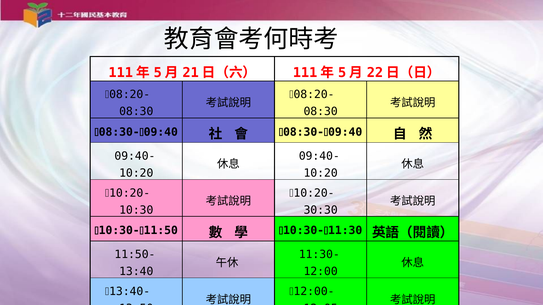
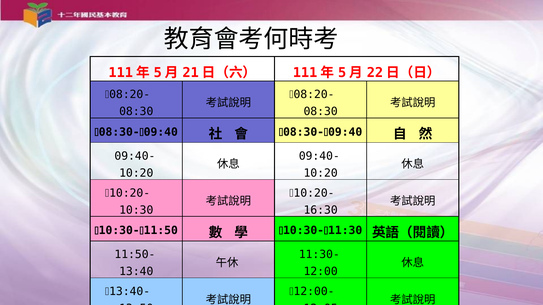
30:30: 30:30 -> 16:30
